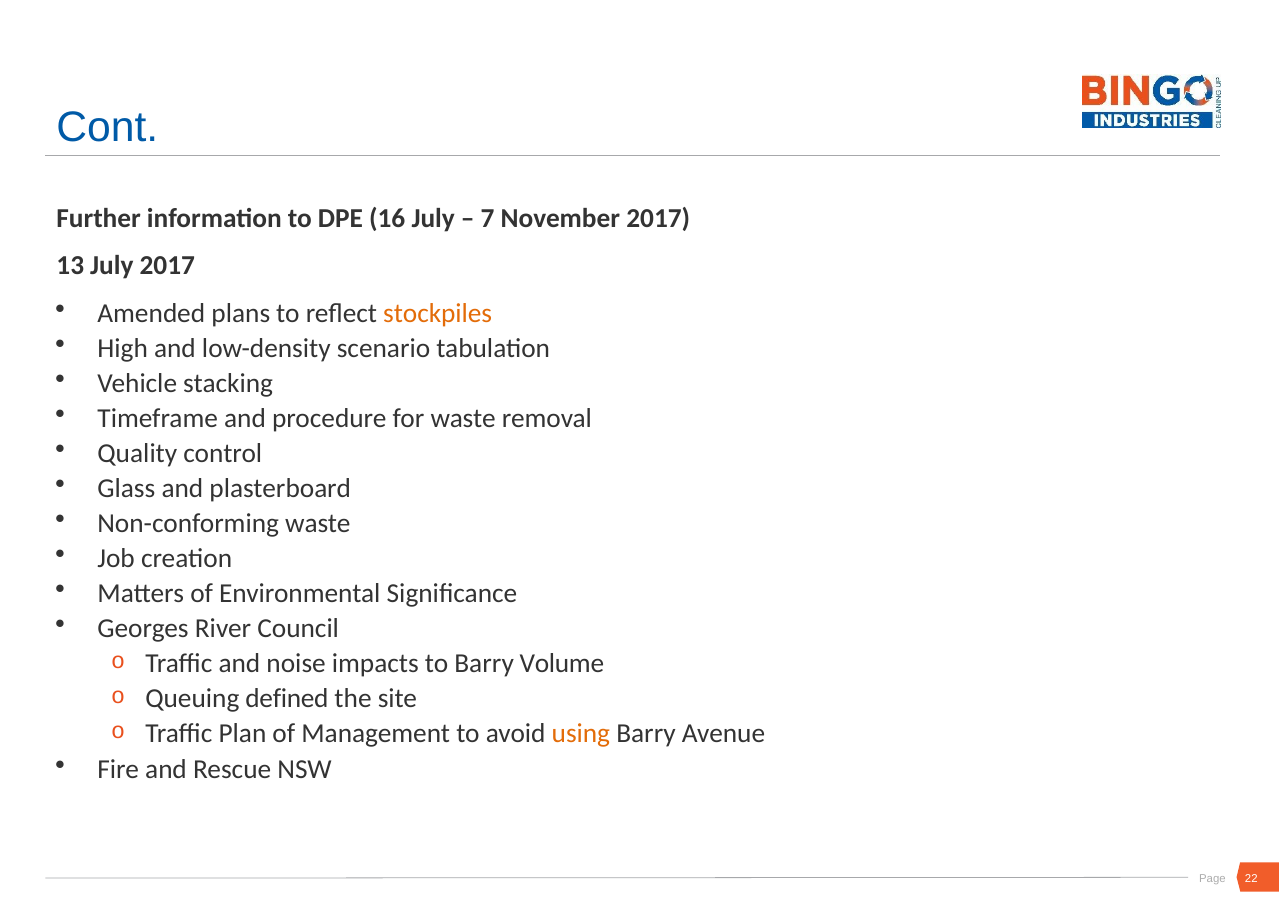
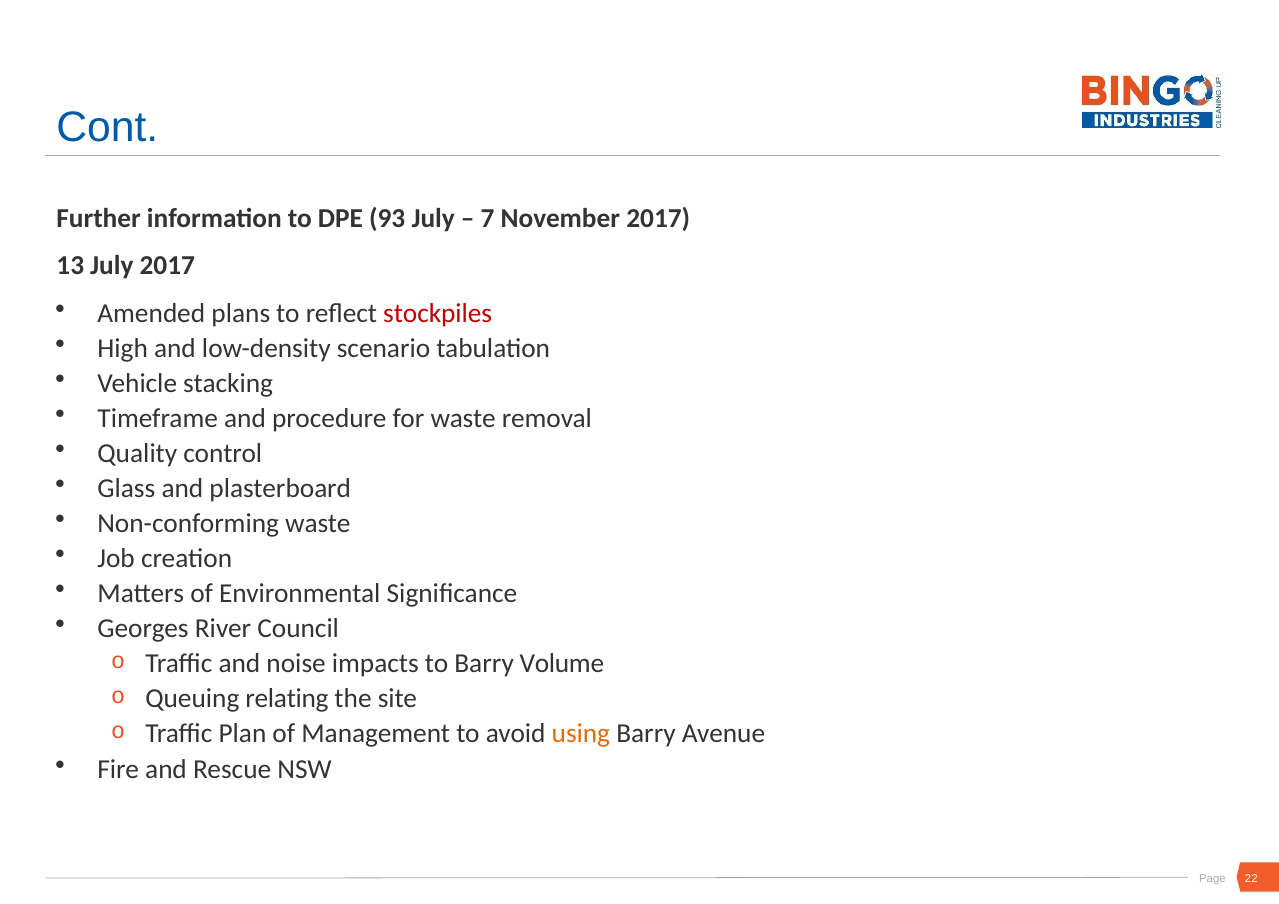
16: 16 -> 93
stockpiles colour: orange -> red
defined: defined -> relating
